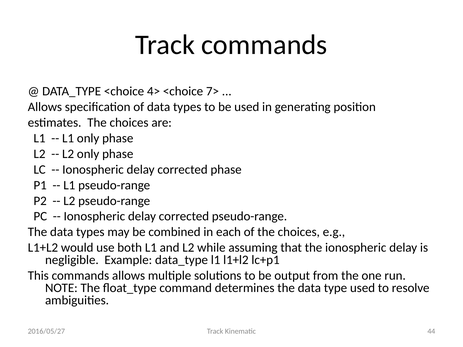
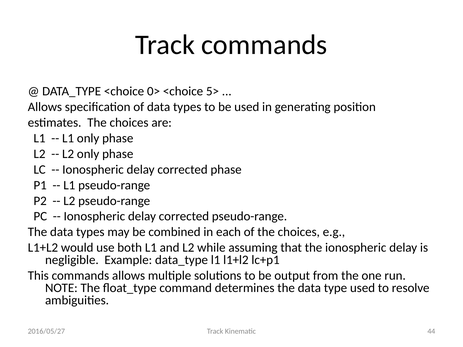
4>: 4> -> 0>
7>: 7> -> 5>
